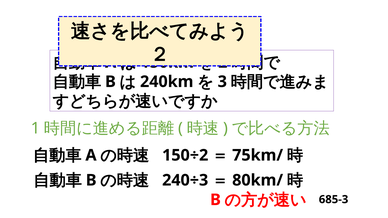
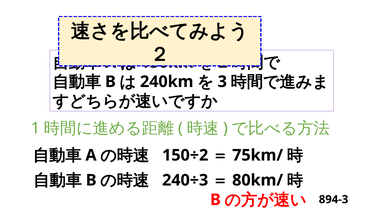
685-3: 685-3 -> 894-3
